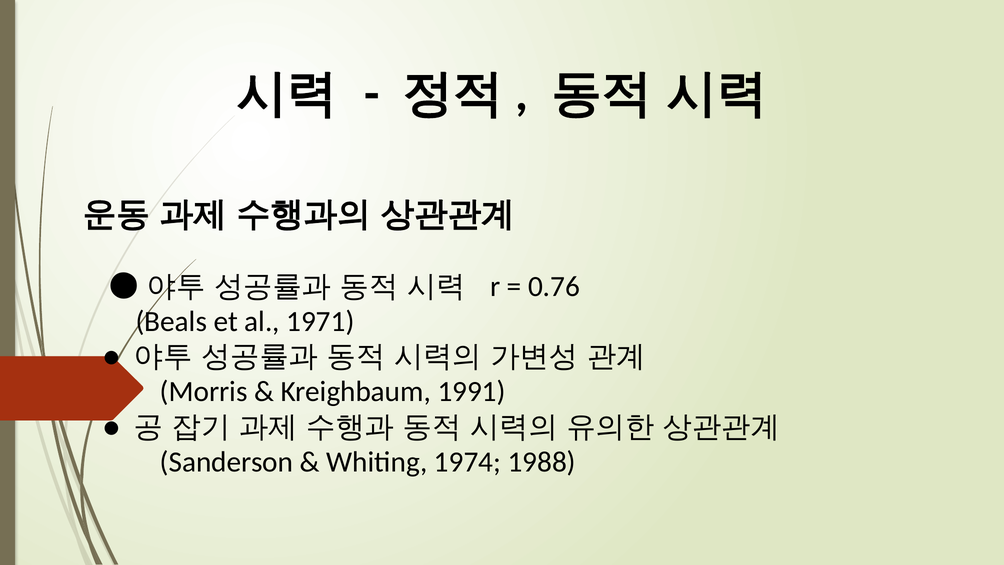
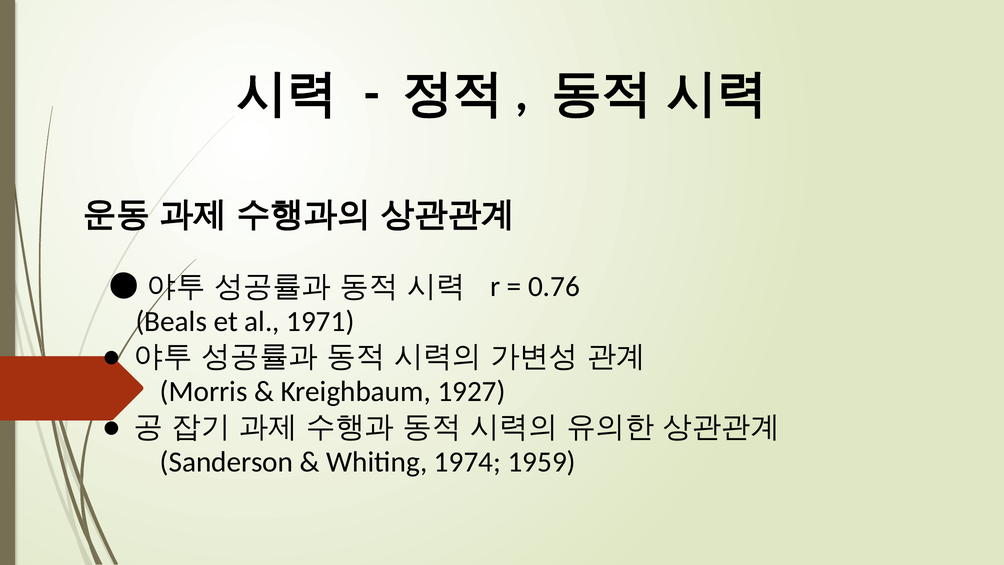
1991: 1991 -> 1927
1988: 1988 -> 1959
